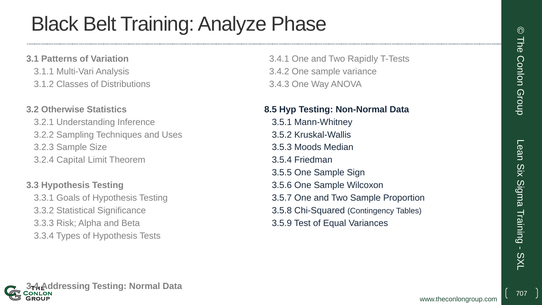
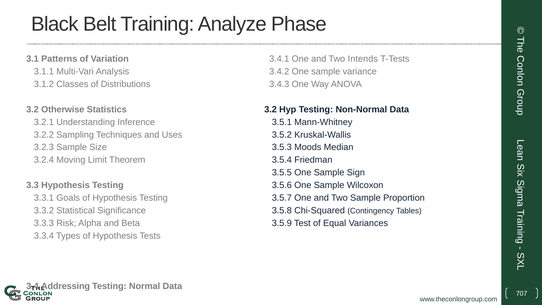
Rapidly: Rapidly -> Intends
8.5 at (271, 109): 8.5 -> 3.2
Capital: Capital -> Moving
